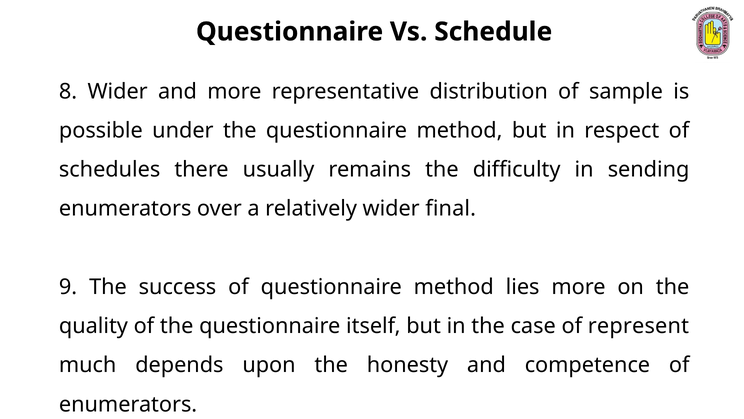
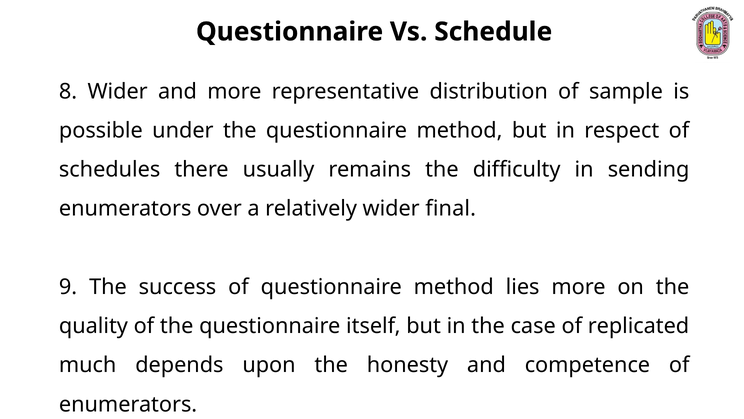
represent: represent -> replicated
